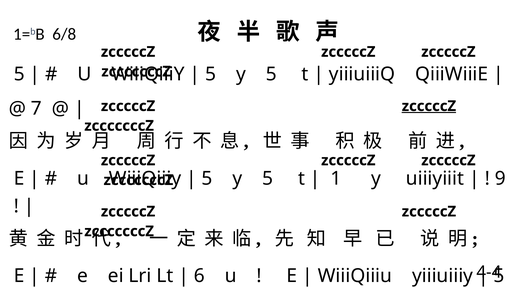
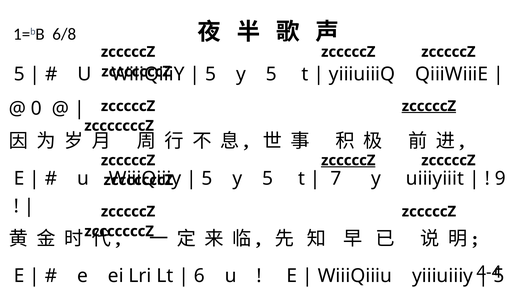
7: 7 -> 0
zcccccZ at (348, 160) underline: none -> present
1: 1 -> 7
